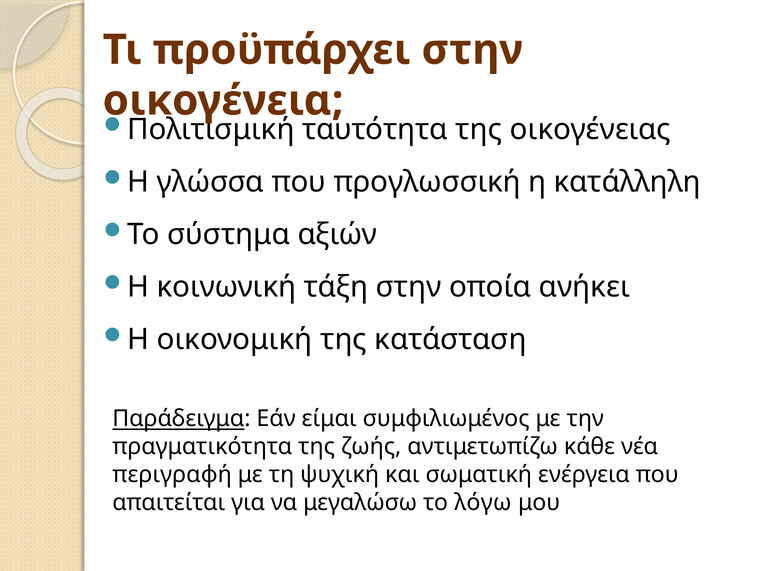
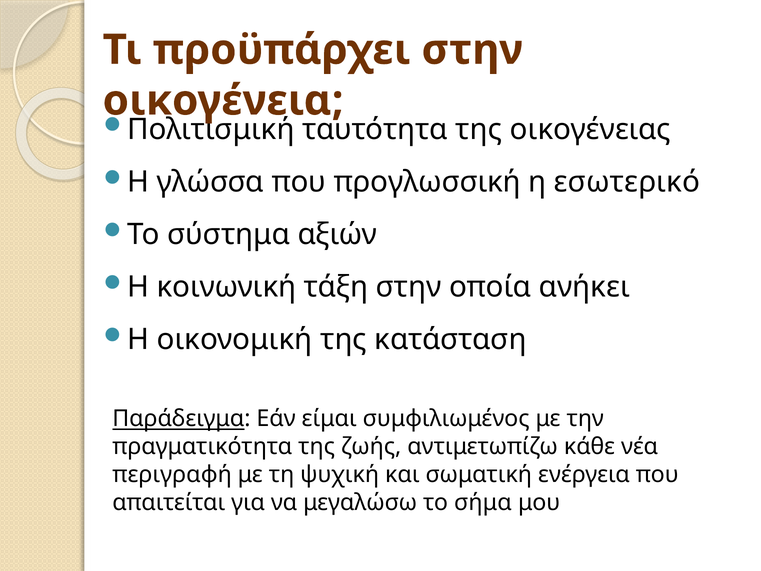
κατάλληλη: κατάλληλη -> εσωτερικό
λόγω: λόγω -> σήμα
